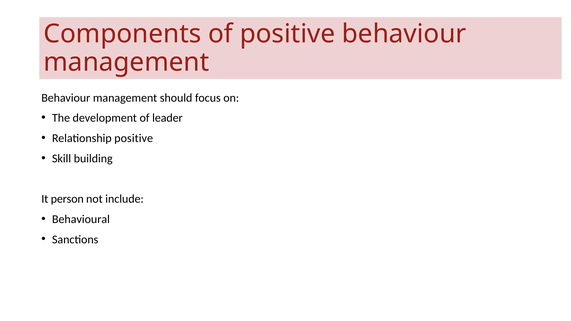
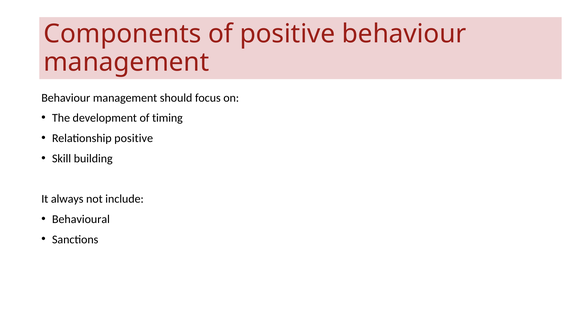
leader: leader -> timing
person: person -> always
